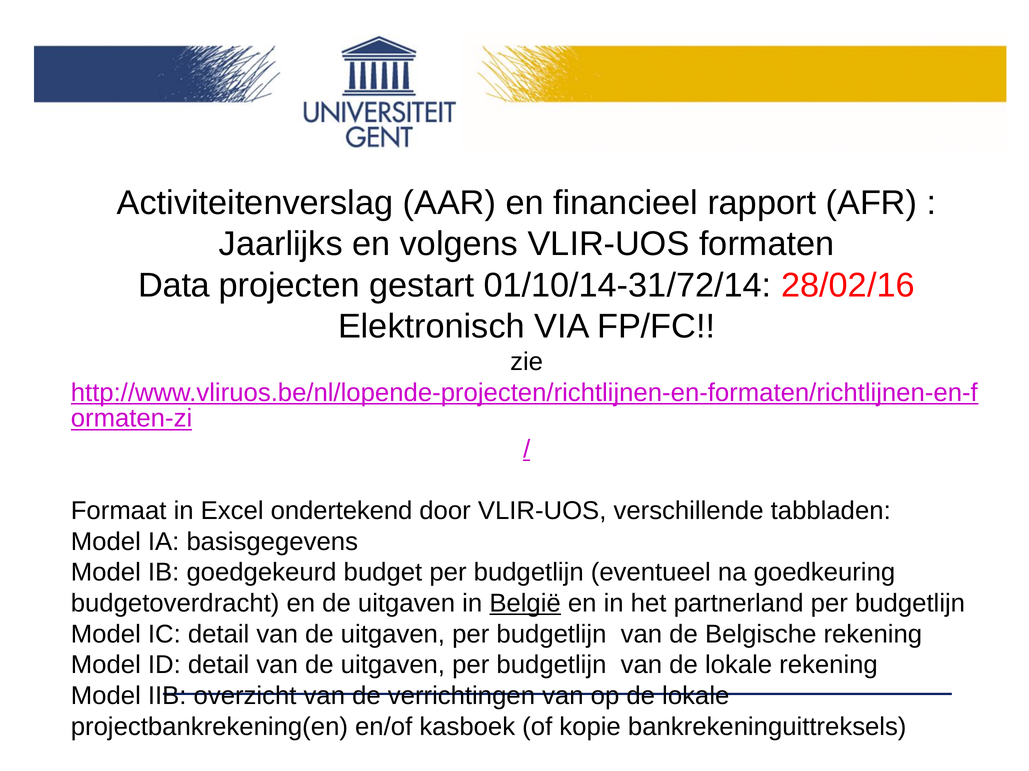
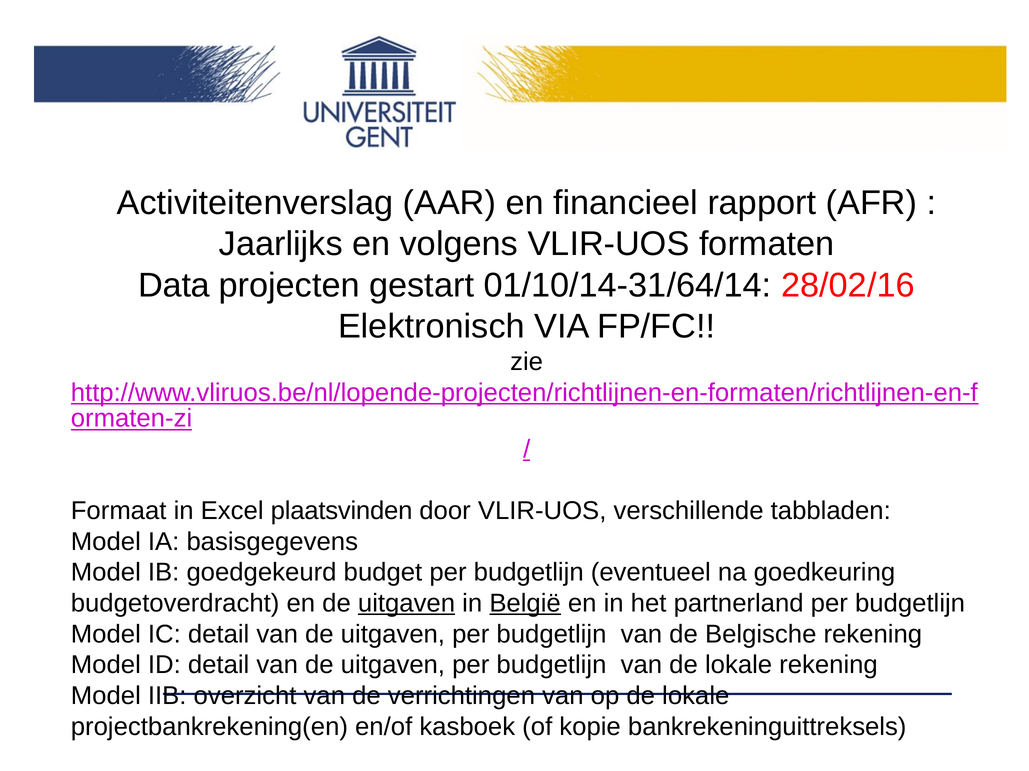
01/10/14-31/72/14: 01/10/14-31/72/14 -> 01/10/14-31/64/14
ondertekend: ondertekend -> plaatsvinden
uitgaven at (407, 604) underline: none -> present
